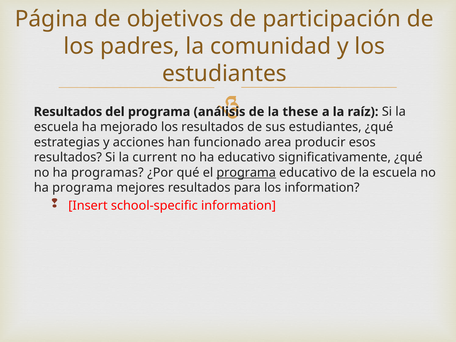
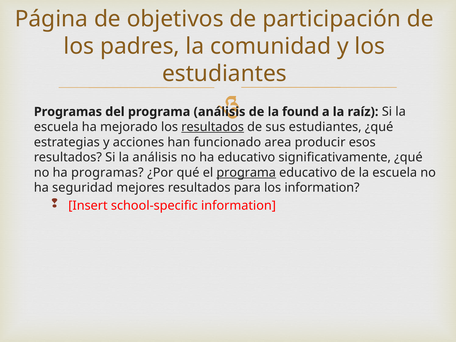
Resultados at (68, 112): Resultados -> Programas
these: these -> found
resultados at (213, 127) underline: none -> present
la current: current -> análisis
ha programa: programa -> seguridad
